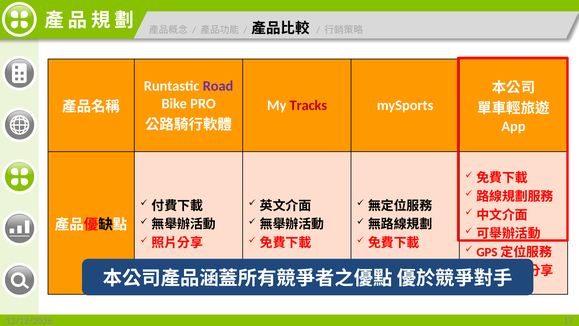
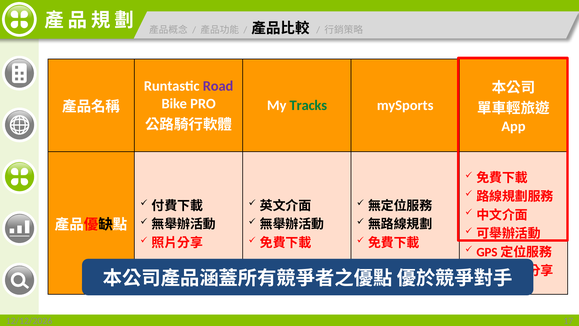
Tracks colour: red -> green
